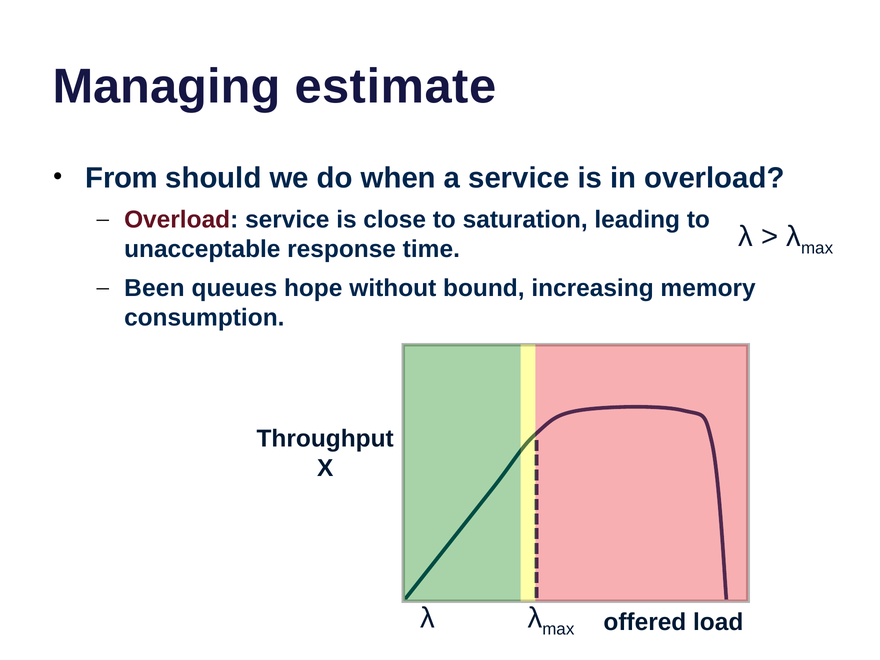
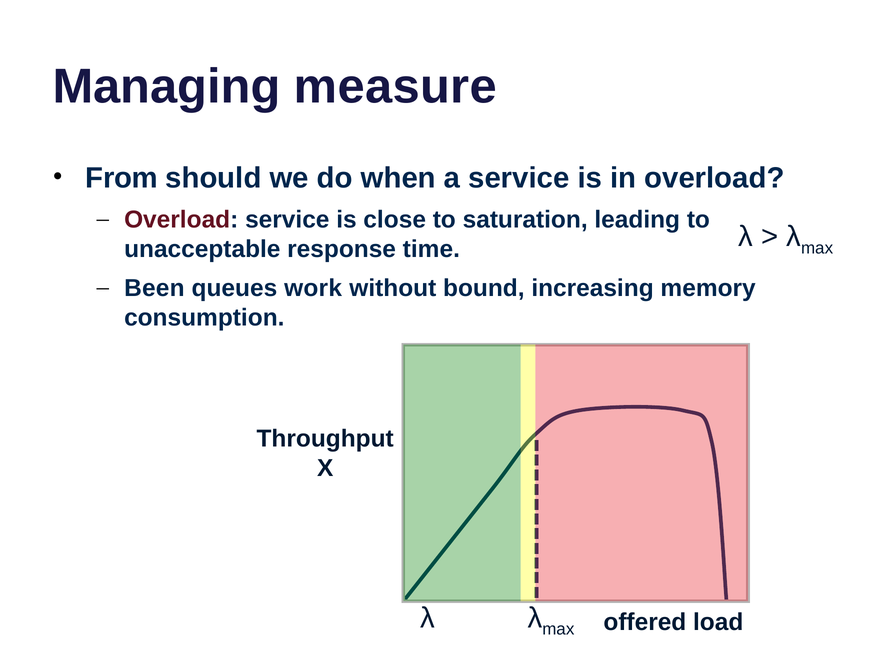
estimate: estimate -> measure
hope: hope -> work
